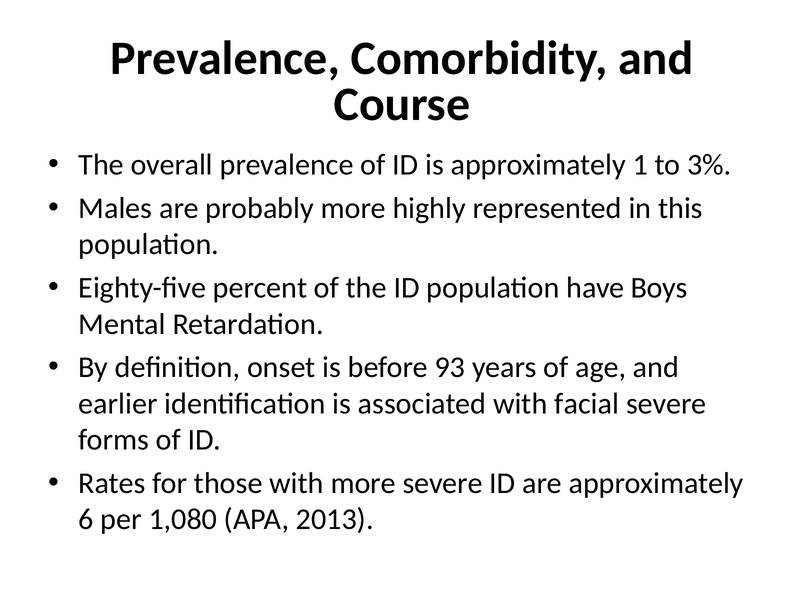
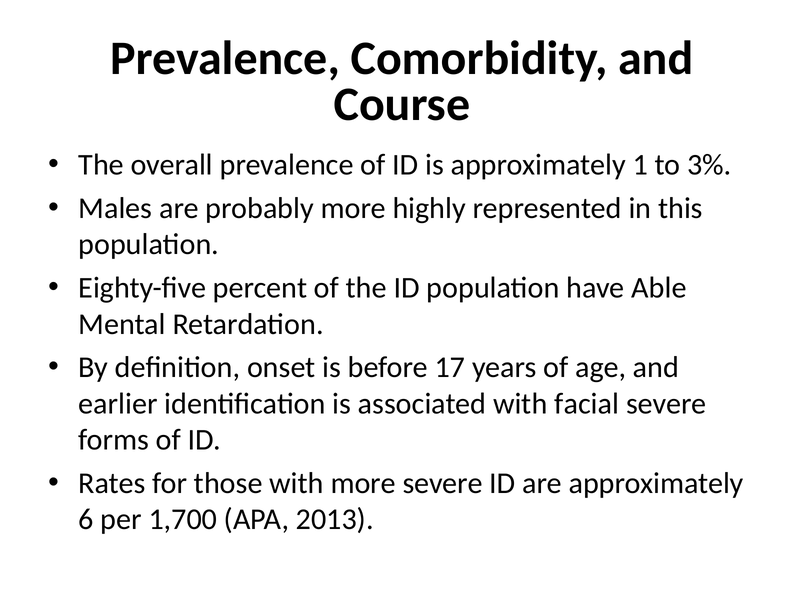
Boys: Boys -> Able
93: 93 -> 17
1,080: 1,080 -> 1,700
